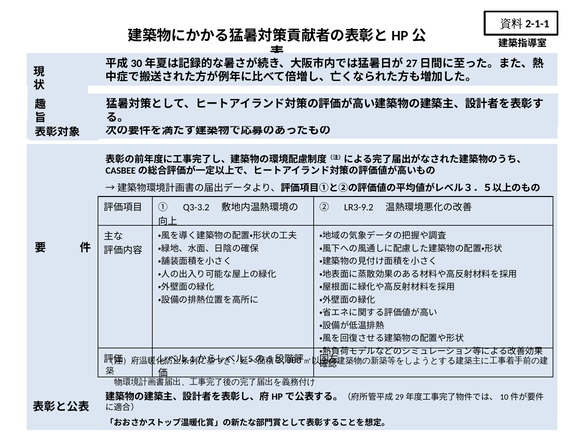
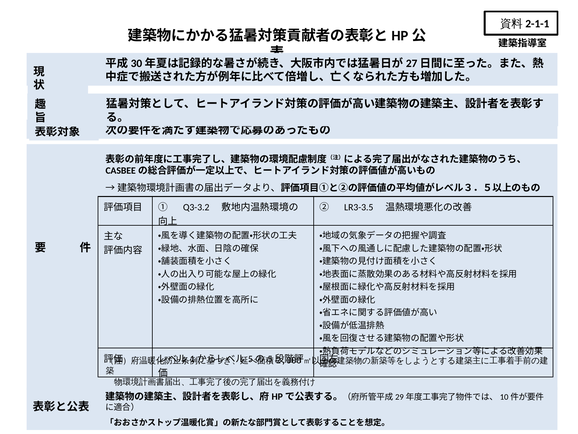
LR3-9.2: LR3-9.2 -> LR3-3.5
